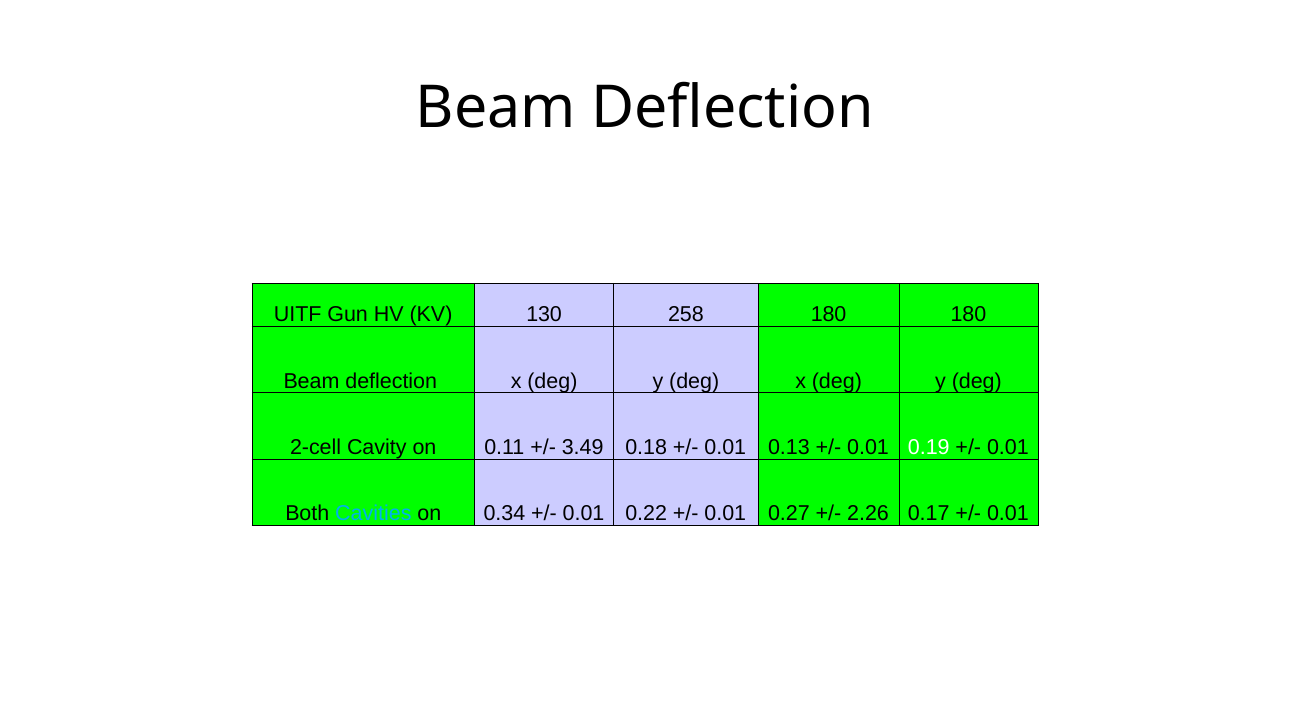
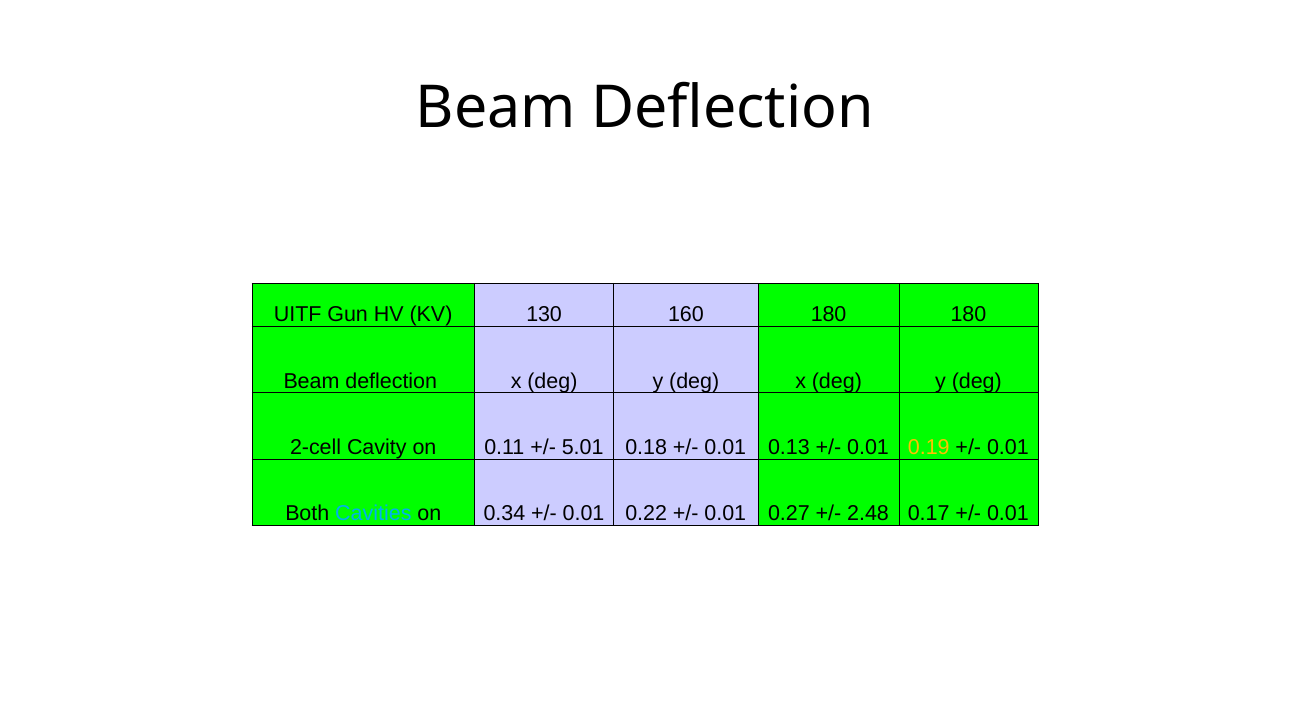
258: 258 -> 160
3.49: 3.49 -> 5.01
0.19 colour: white -> yellow
2.26: 2.26 -> 2.48
